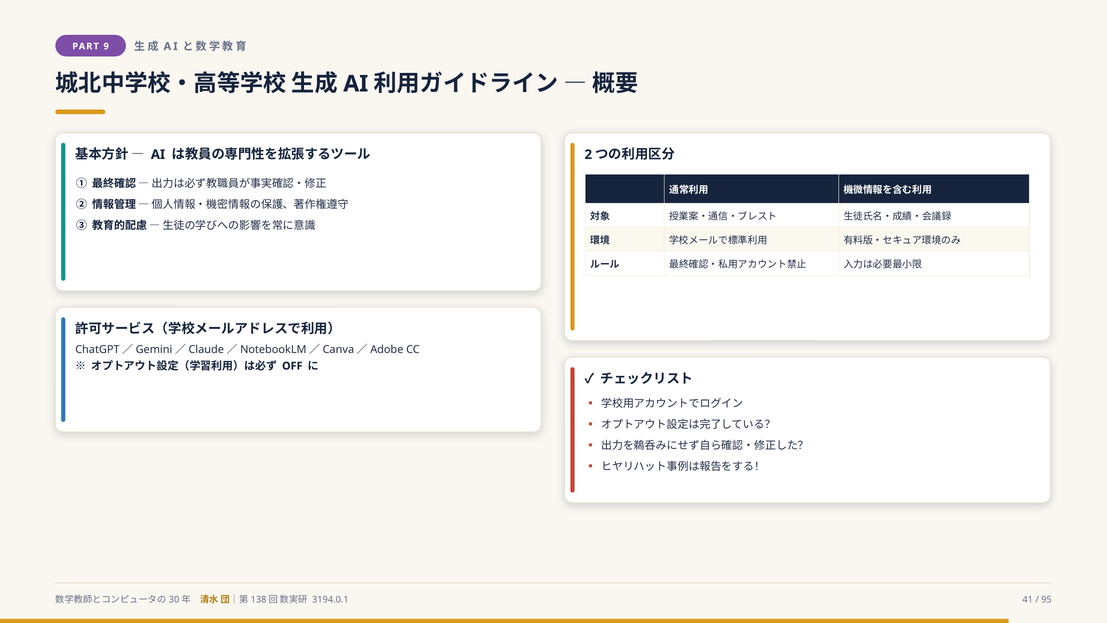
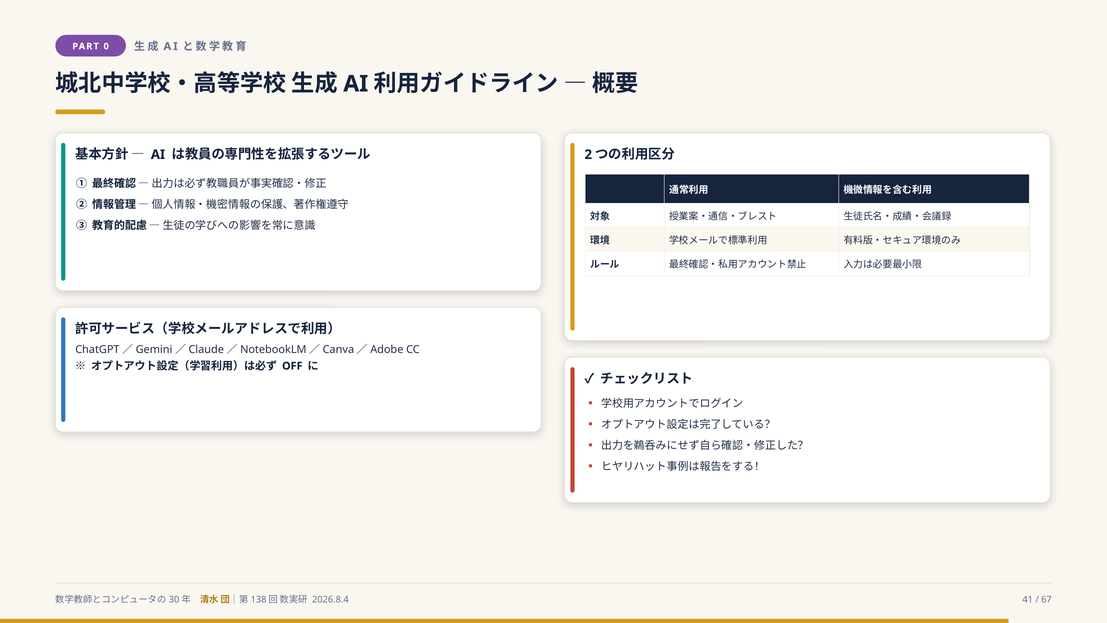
9: 9 -> 0
3194.0.1: 3194.0.1 -> 2026.8.4
95: 95 -> 67
